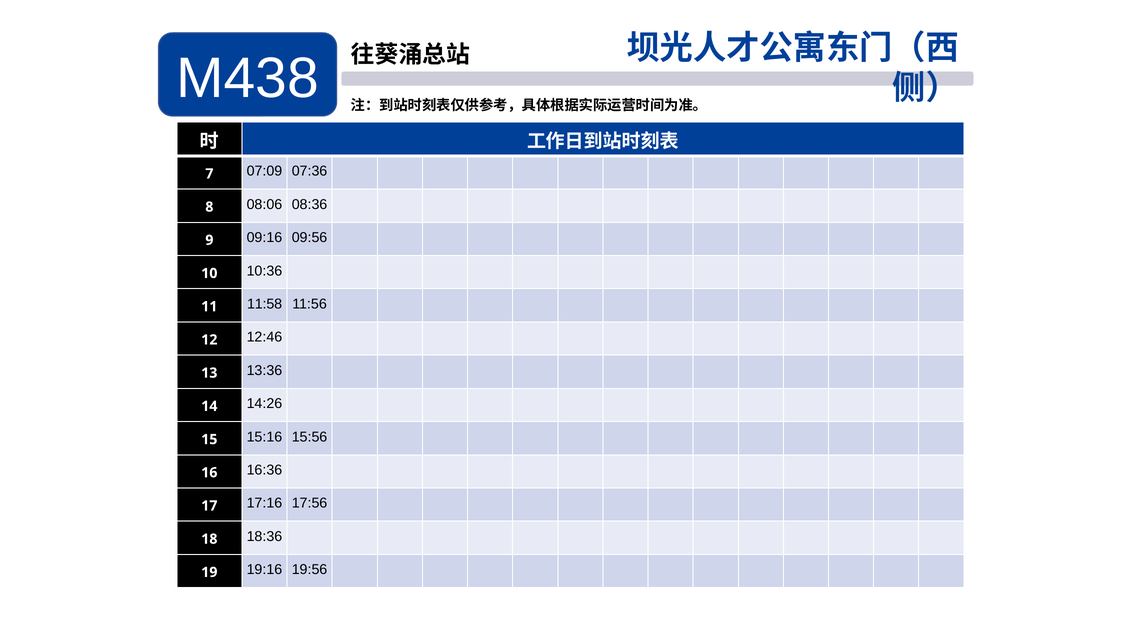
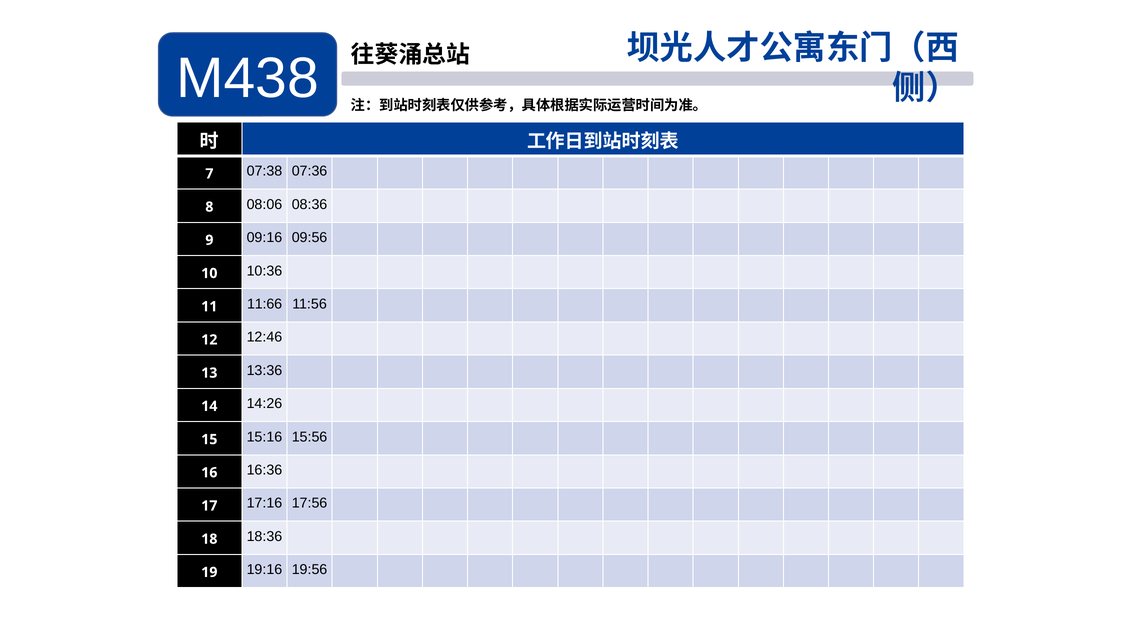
07:09: 07:09 -> 07:38
11:58: 11:58 -> 11:66
